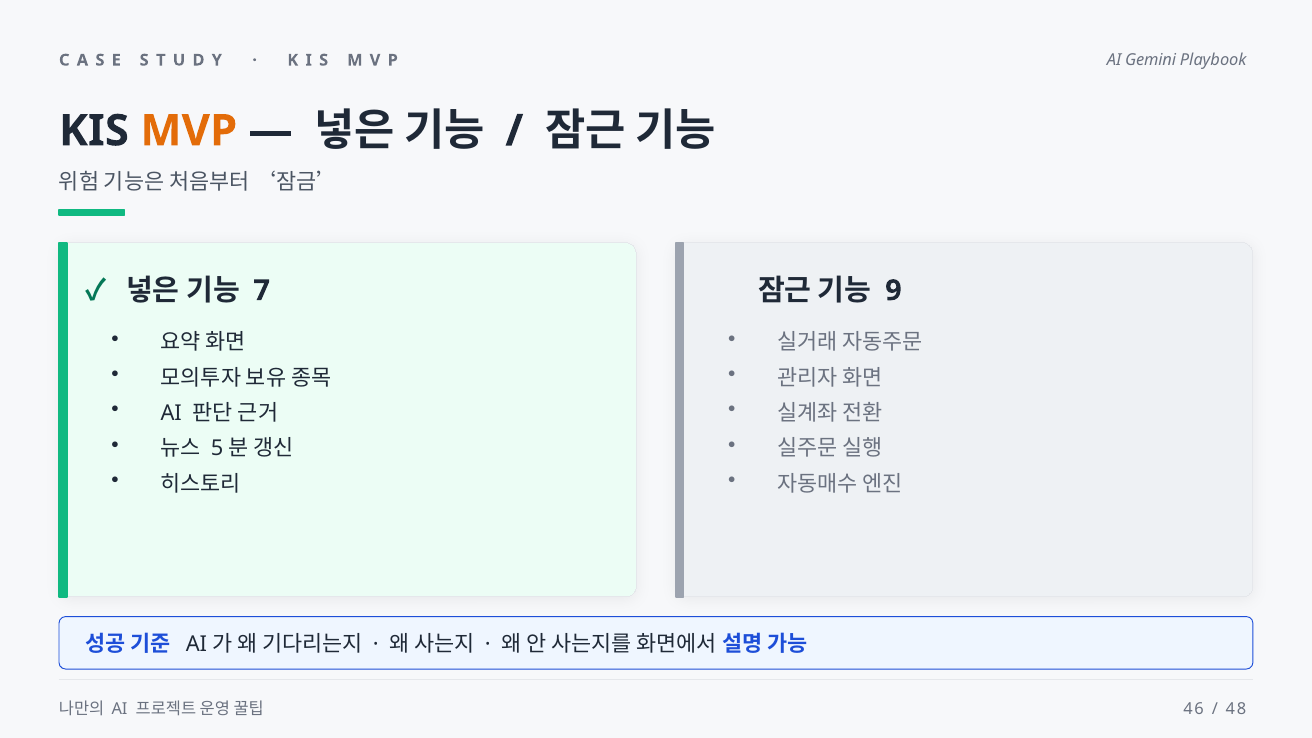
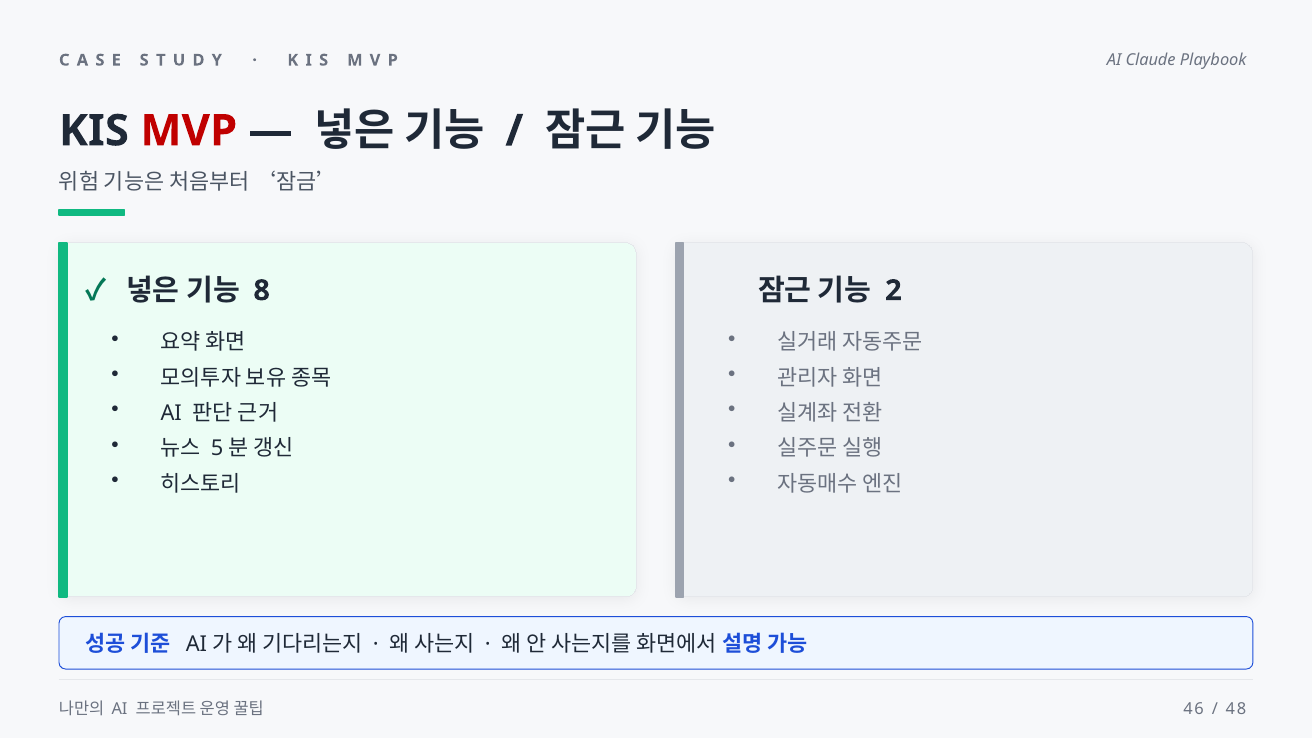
Gemini: Gemini -> Claude
MVP colour: orange -> red
9: 9 -> 2
7: 7 -> 8
